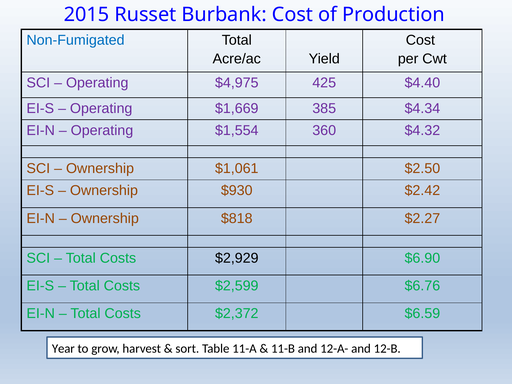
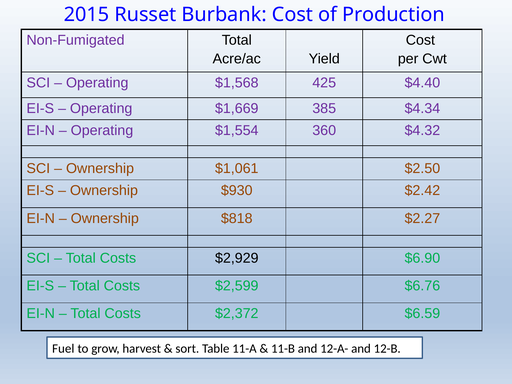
Non-Fumigated colour: blue -> purple
$4,975: $4,975 -> $1,568
Year: Year -> Fuel
